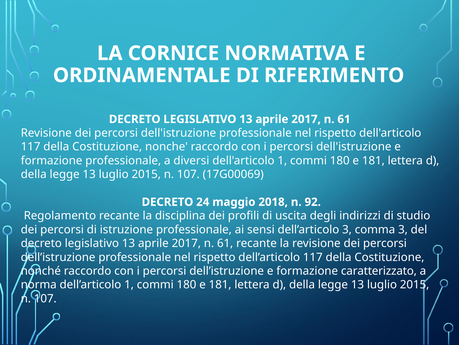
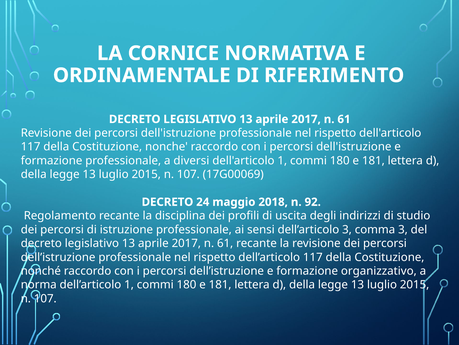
caratterizzato: caratterizzato -> organizzativo
